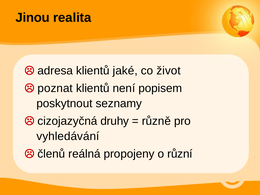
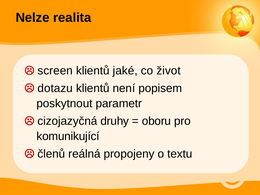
Jinou: Jinou -> Nelze
adresa: adresa -> screen
poznat: poznat -> dotazu
seznamy: seznamy -> parametr
různě: různě -> oboru
vyhledávání: vyhledávání -> komunikující
různí: různí -> textu
